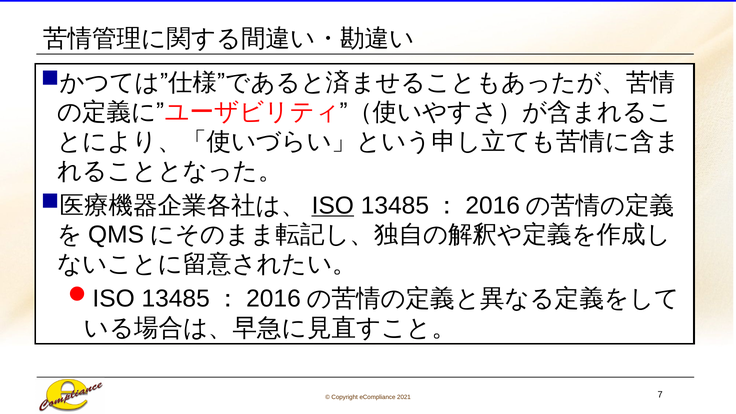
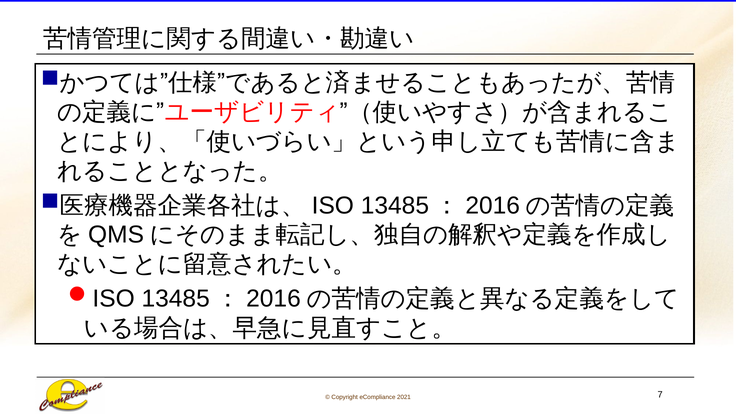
ISO underline: present -> none
